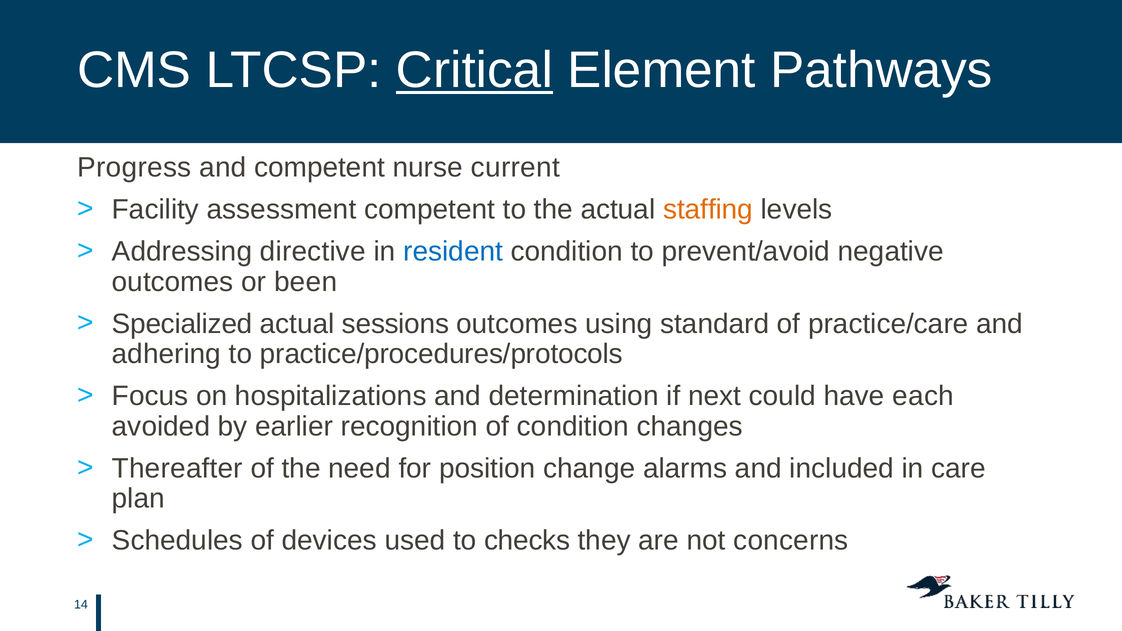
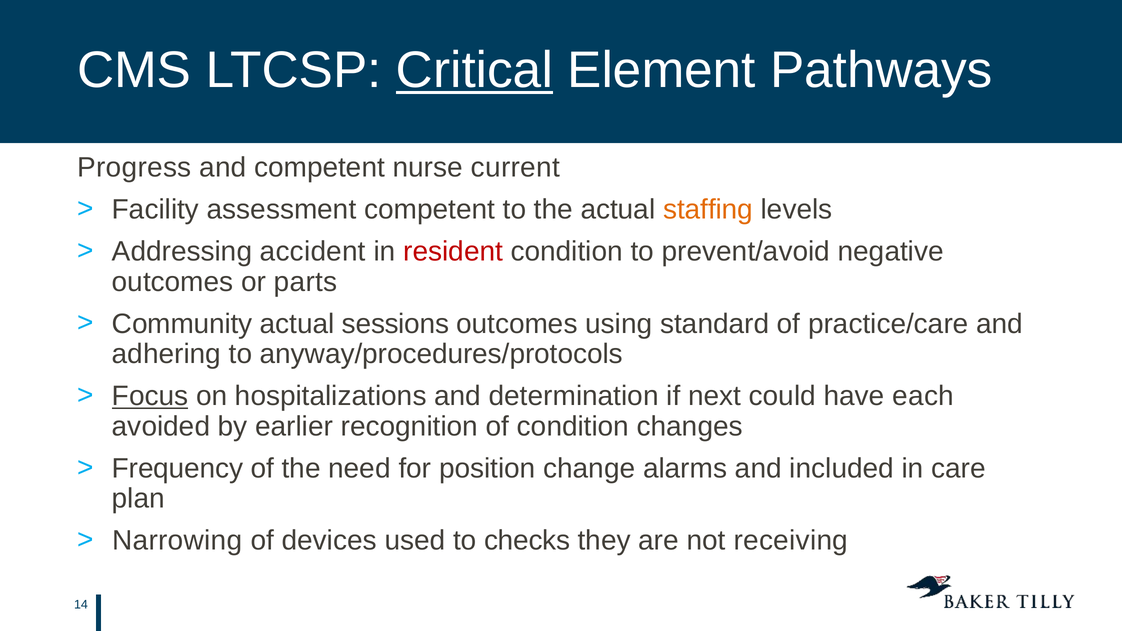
directive: directive -> accident
resident colour: blue -> red
been: been -> parts
Specialized: Specialized -> Community
practice/procedures/protocols: practice/procedures/protocols -> anyway/procedures/protocols
Focus underline: none -> present
Thereafter: Thereafter -> Frequency
Schedules: Schedules -> Narrowing
concerns: concerns -> receiving
